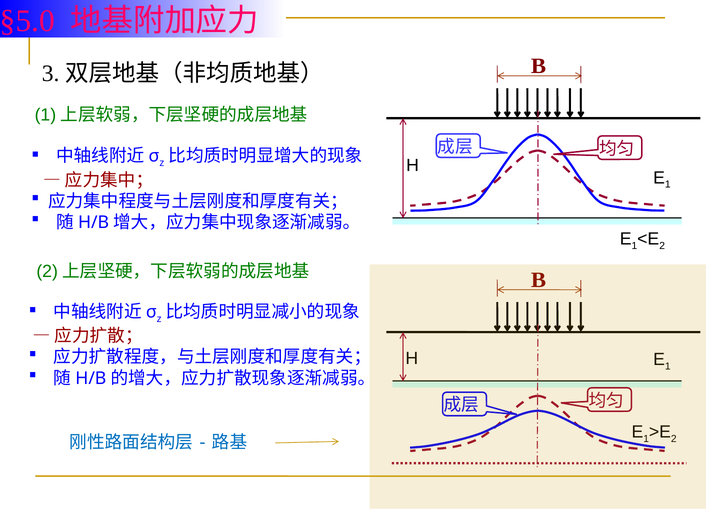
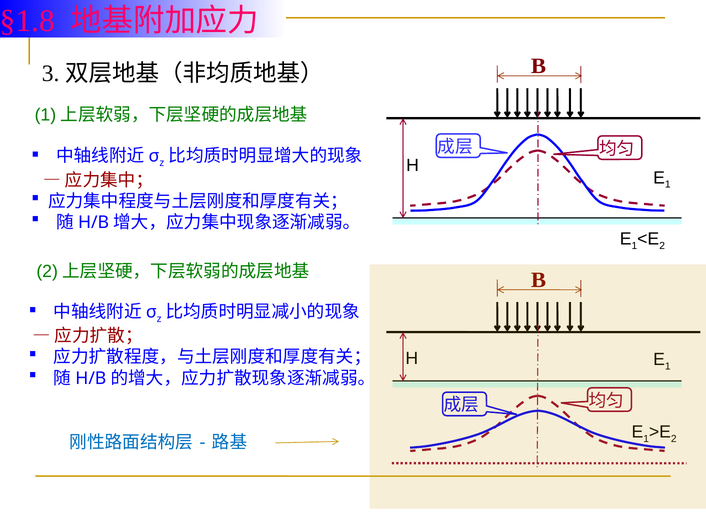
§5.0: §5.0 -> §1.8
